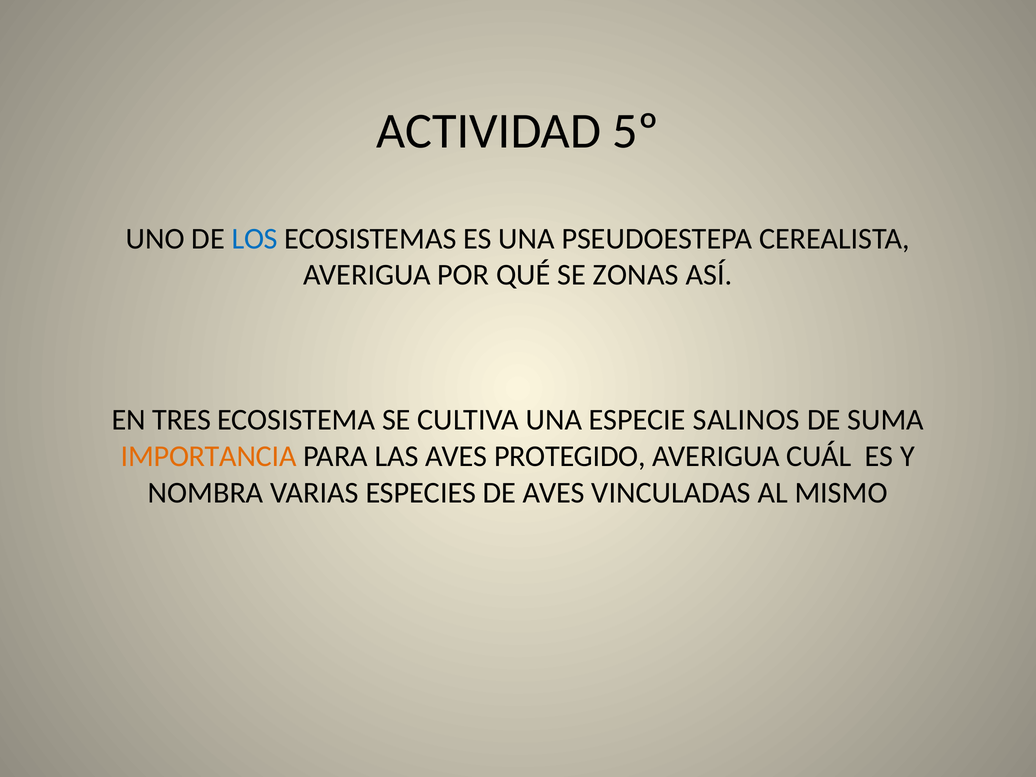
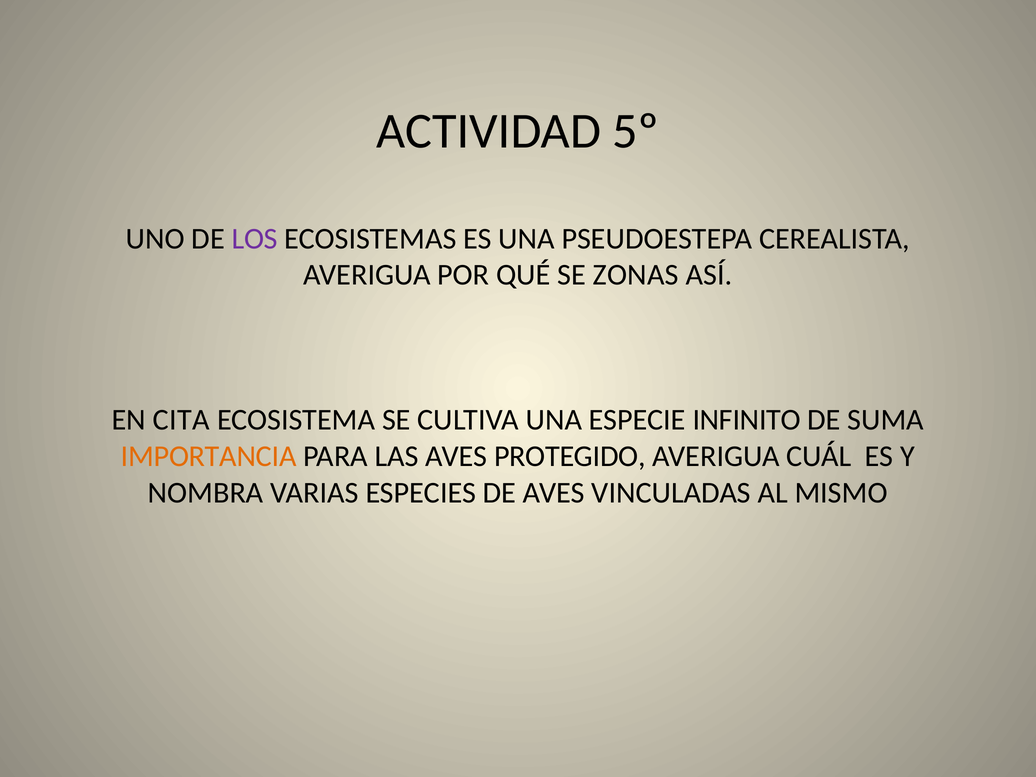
LOS colour: blue -> purple
TRES: TRES -> CITA
SALINOS: SALINOS -> INFINITO
